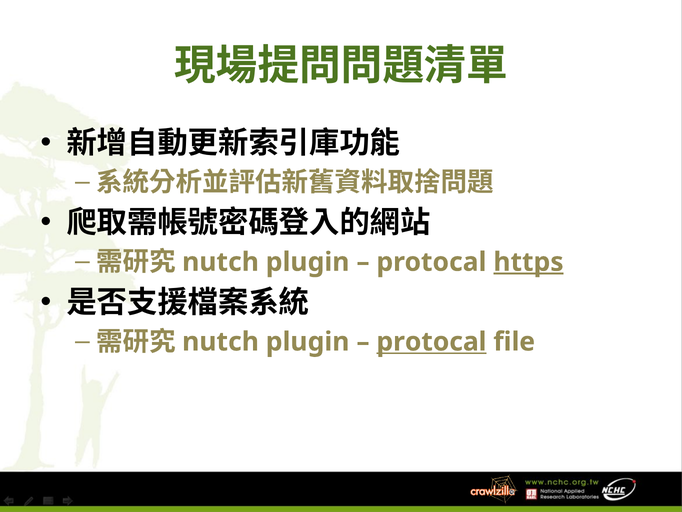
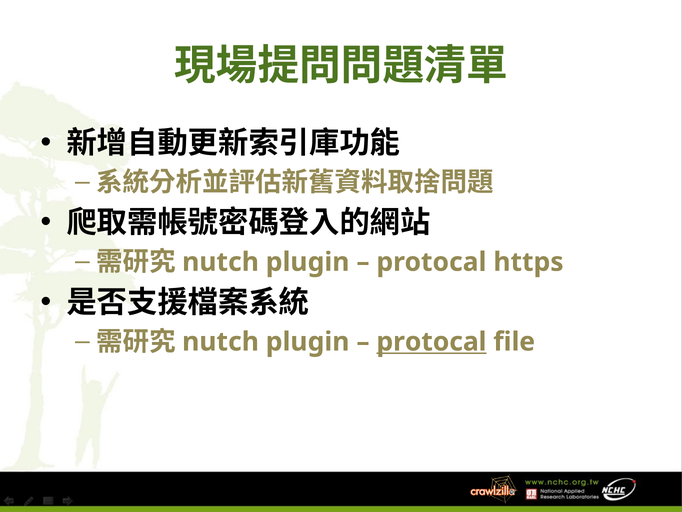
https underline: present -> none
